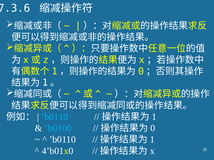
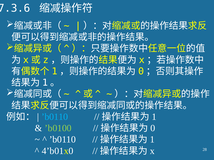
’b0100 colour: light blue -> light green
